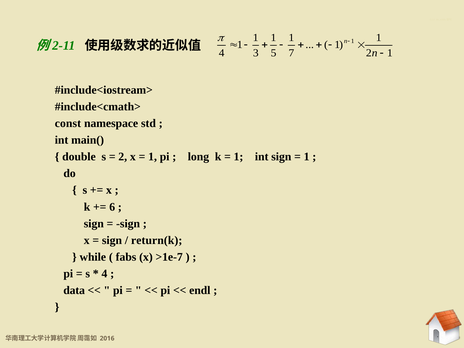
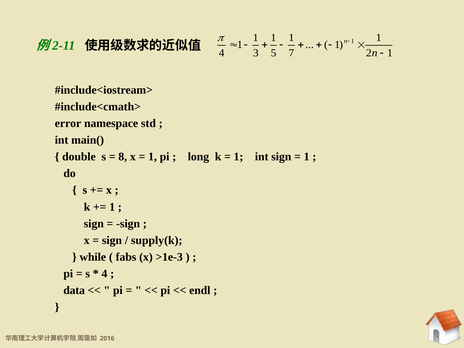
const: const -> error
2 at (123, 157): 2 -> 8
6 at (112, 207): 6 -> 1
return(k: return(k -> supply(k
>1e-7: >1e-7 -> >1e-3
